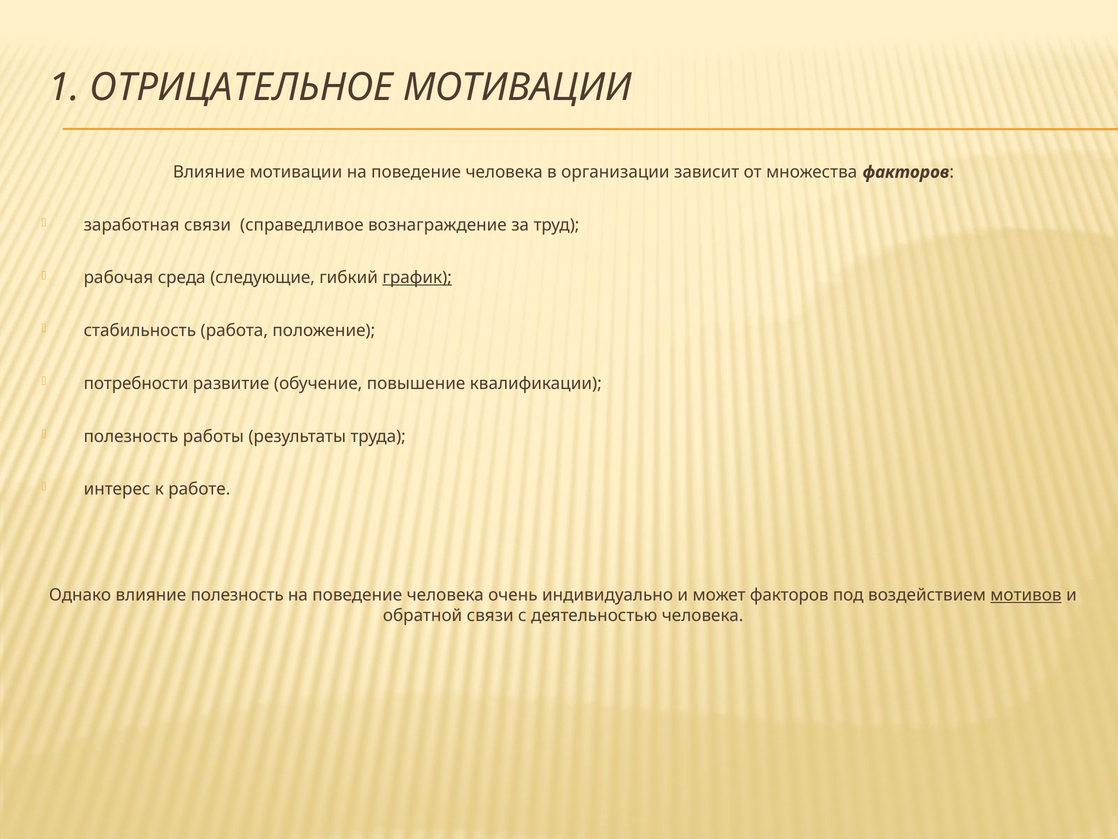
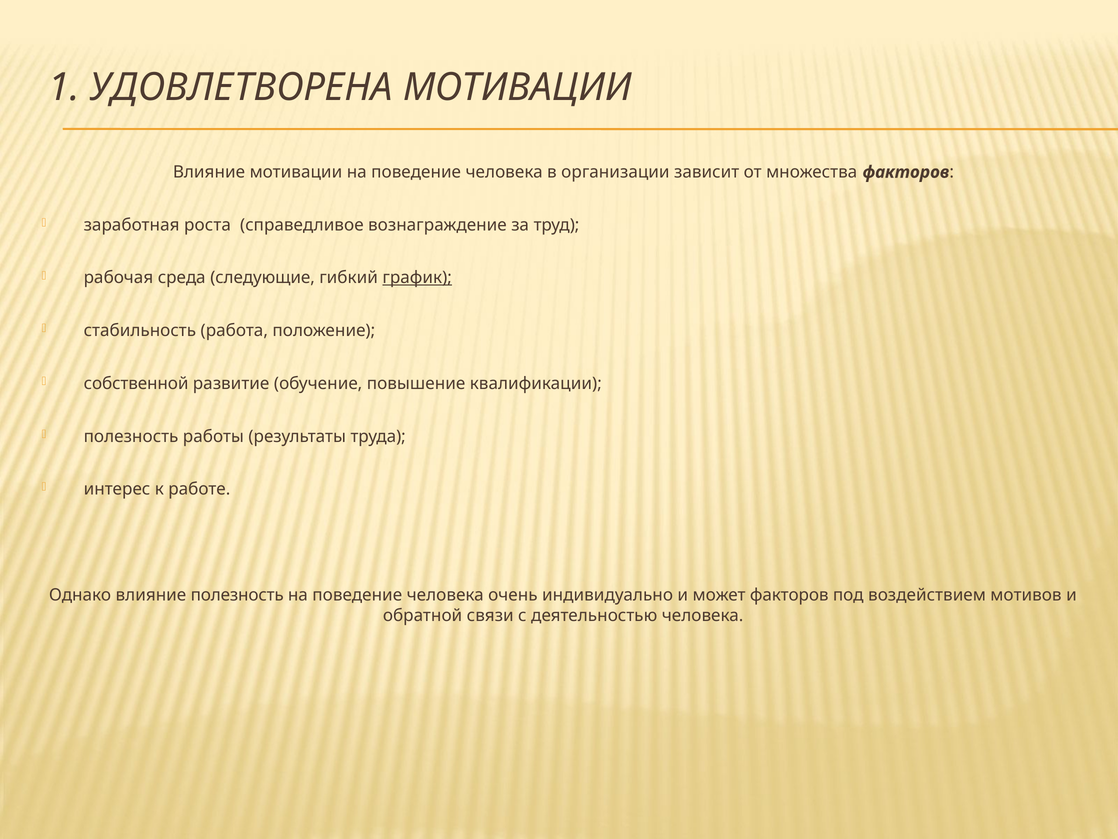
ОТРИЦАТЕЛЬНОЕ: ОТРИЦАТЕЛЬНОЕ -> УДОВЛЕТВОРЕНА
заработная связи: связи -> роста
потребности: потребности -> собственной
мотивов underline: present -> none
